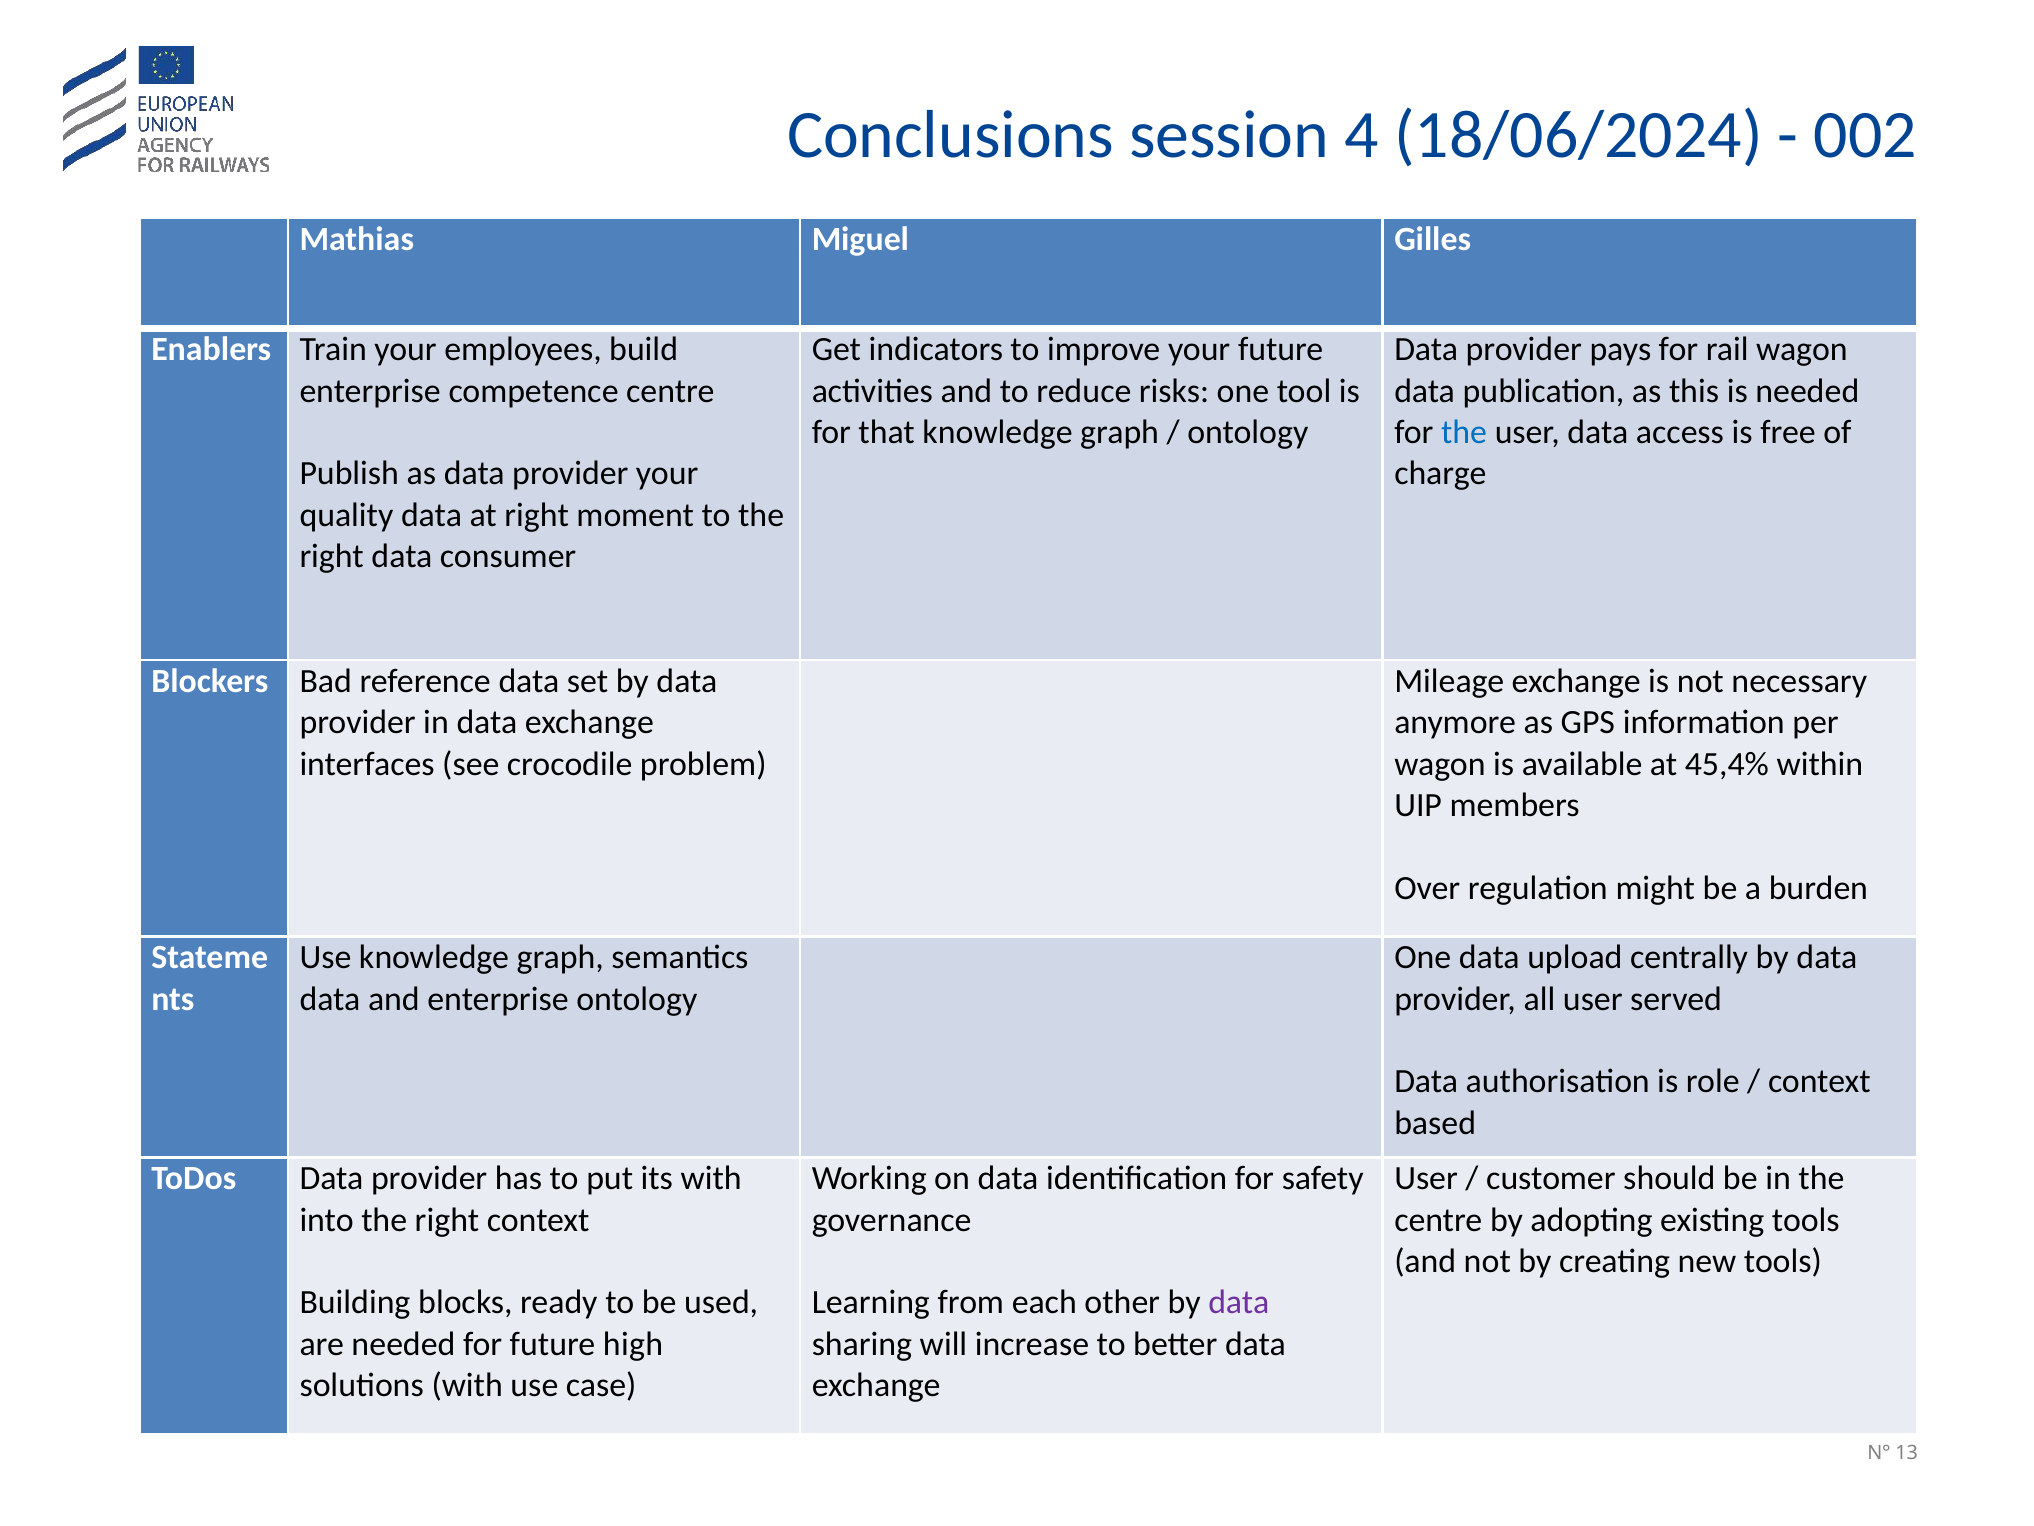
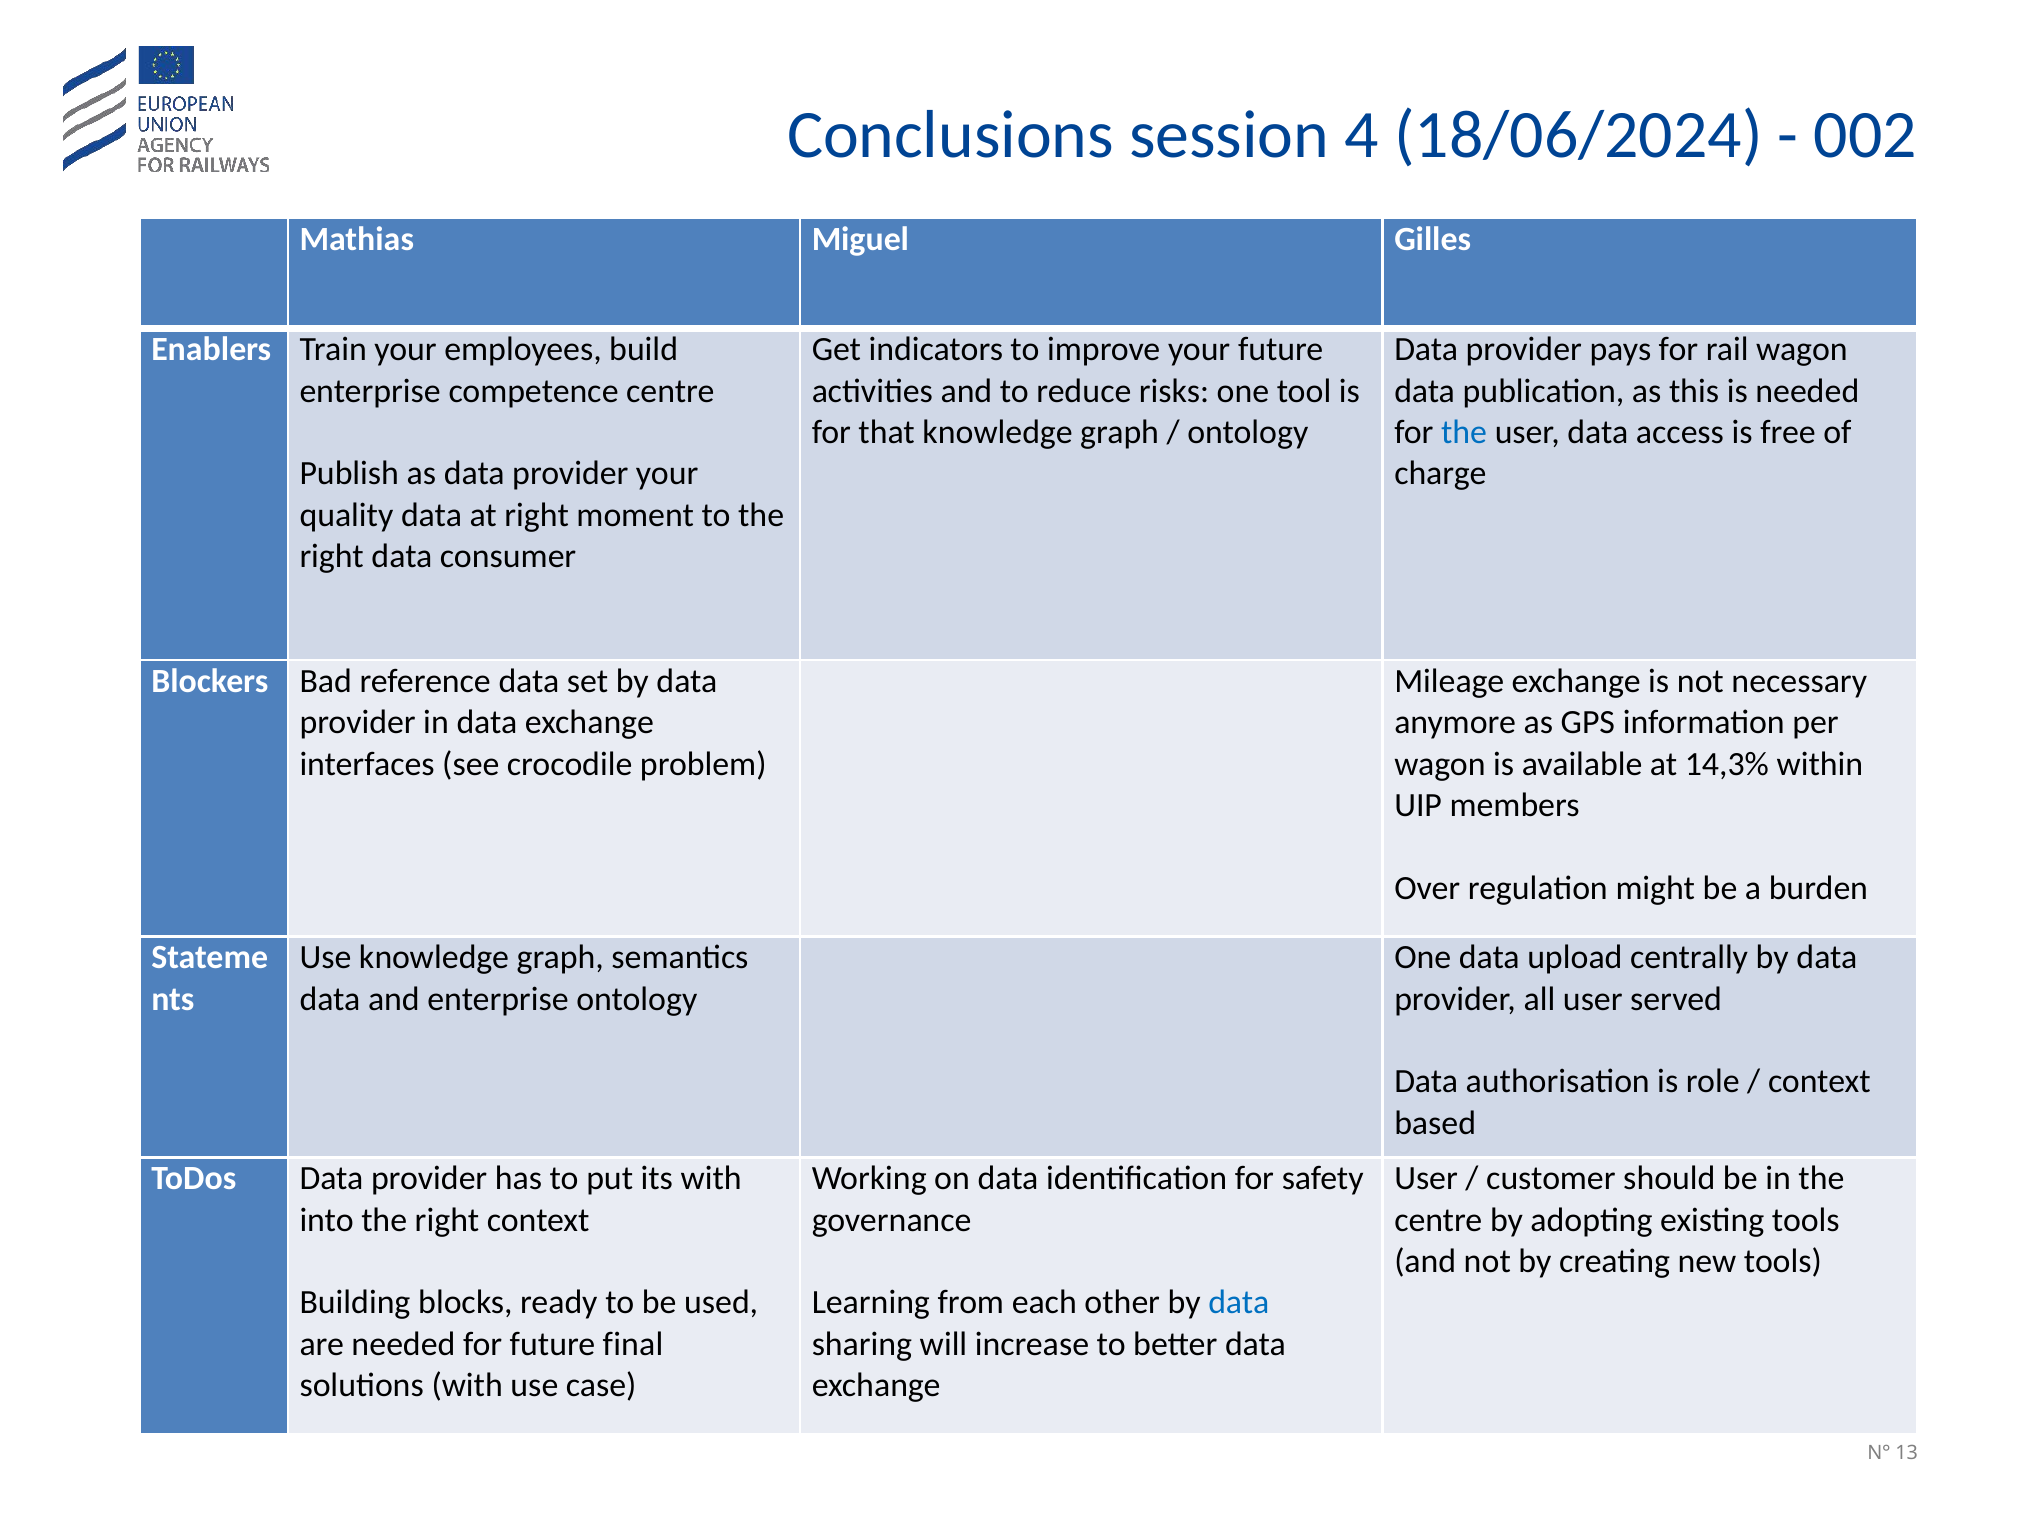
45,4%: 45,4% -> 14,3%
data at (1239, 1302) colour: purple -> blue
high: high -> final
